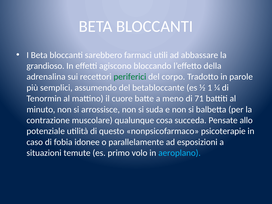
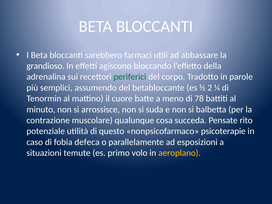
1: 1 -> 2
71: 71 -> 78
allo: allo -> rito
idonee: idonee -> defeca
aeroplano colour: light blue -> yellow
